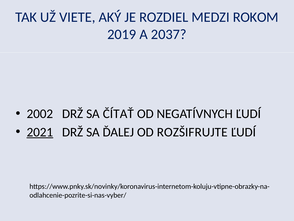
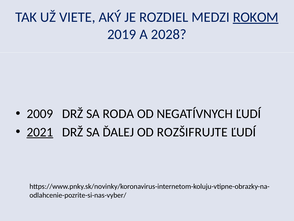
ROKOM underline: none -> present
2037: 2037 -> 2028
2002: 2002 -> 2009
ČÍTAŤ: ČÍTAŤ -> RODA
